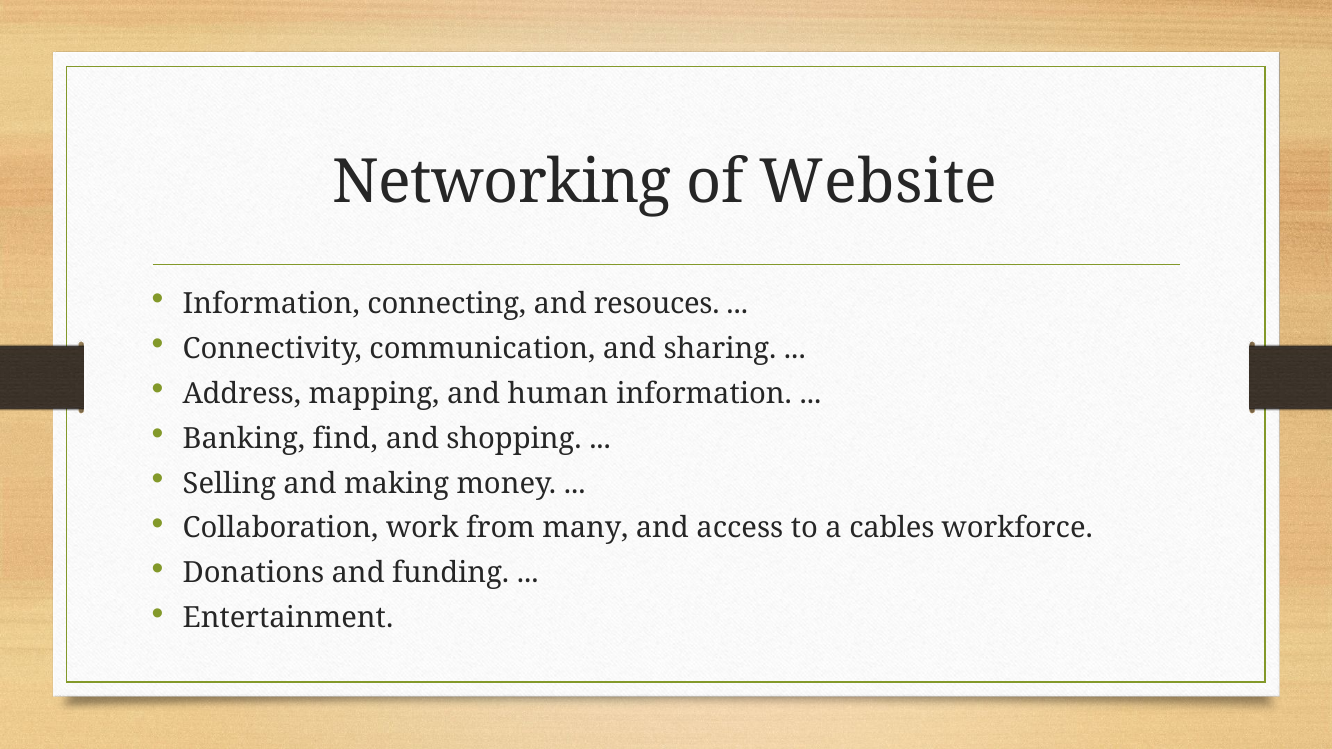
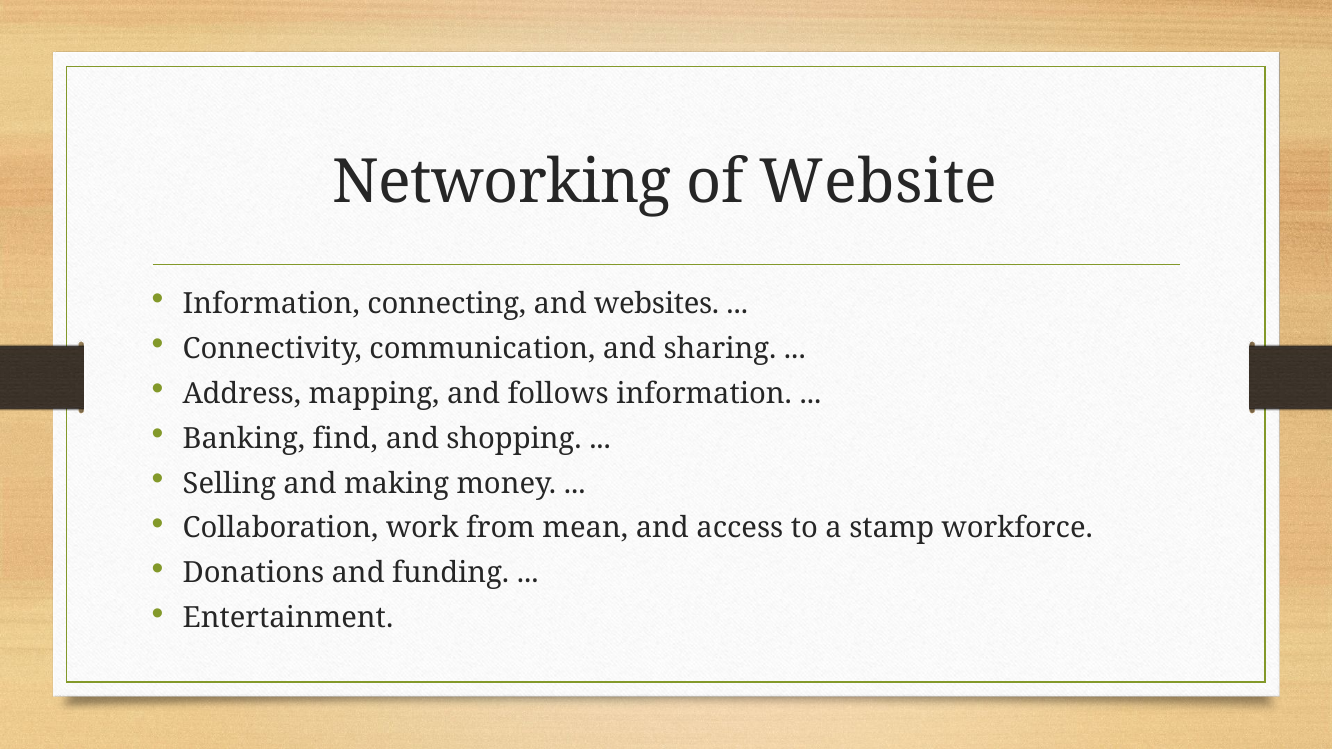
resouces: resouces -> websites
human: human -> follows
many: many -> mean
cables: cables -> stamp
